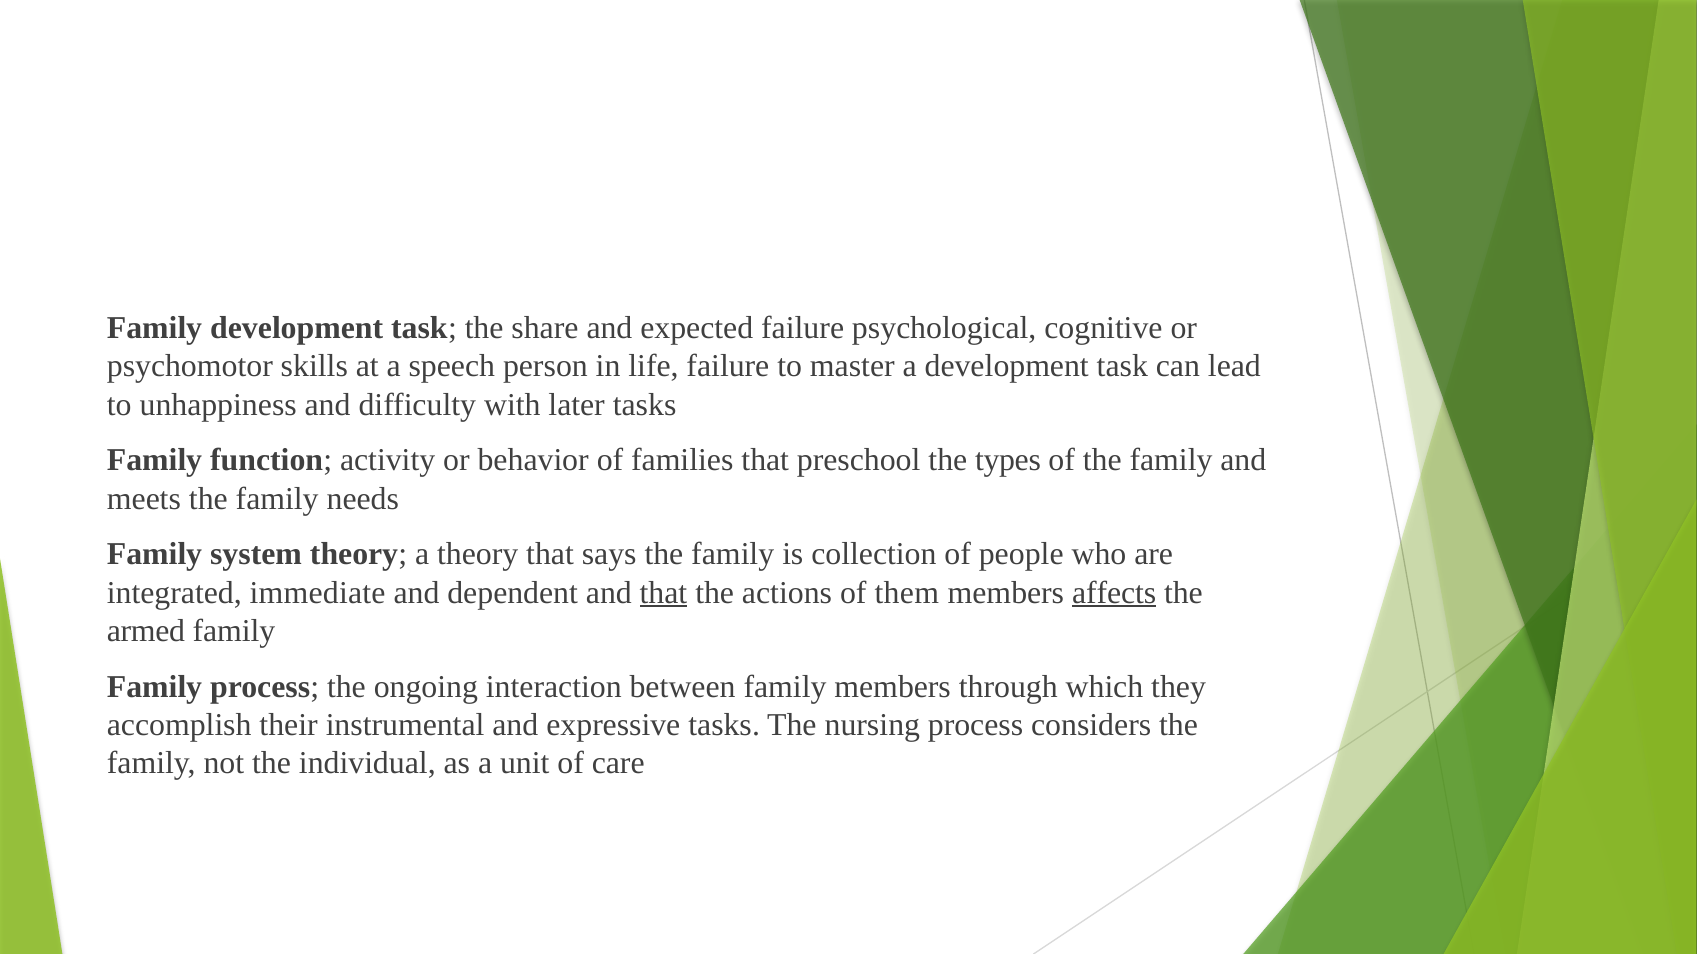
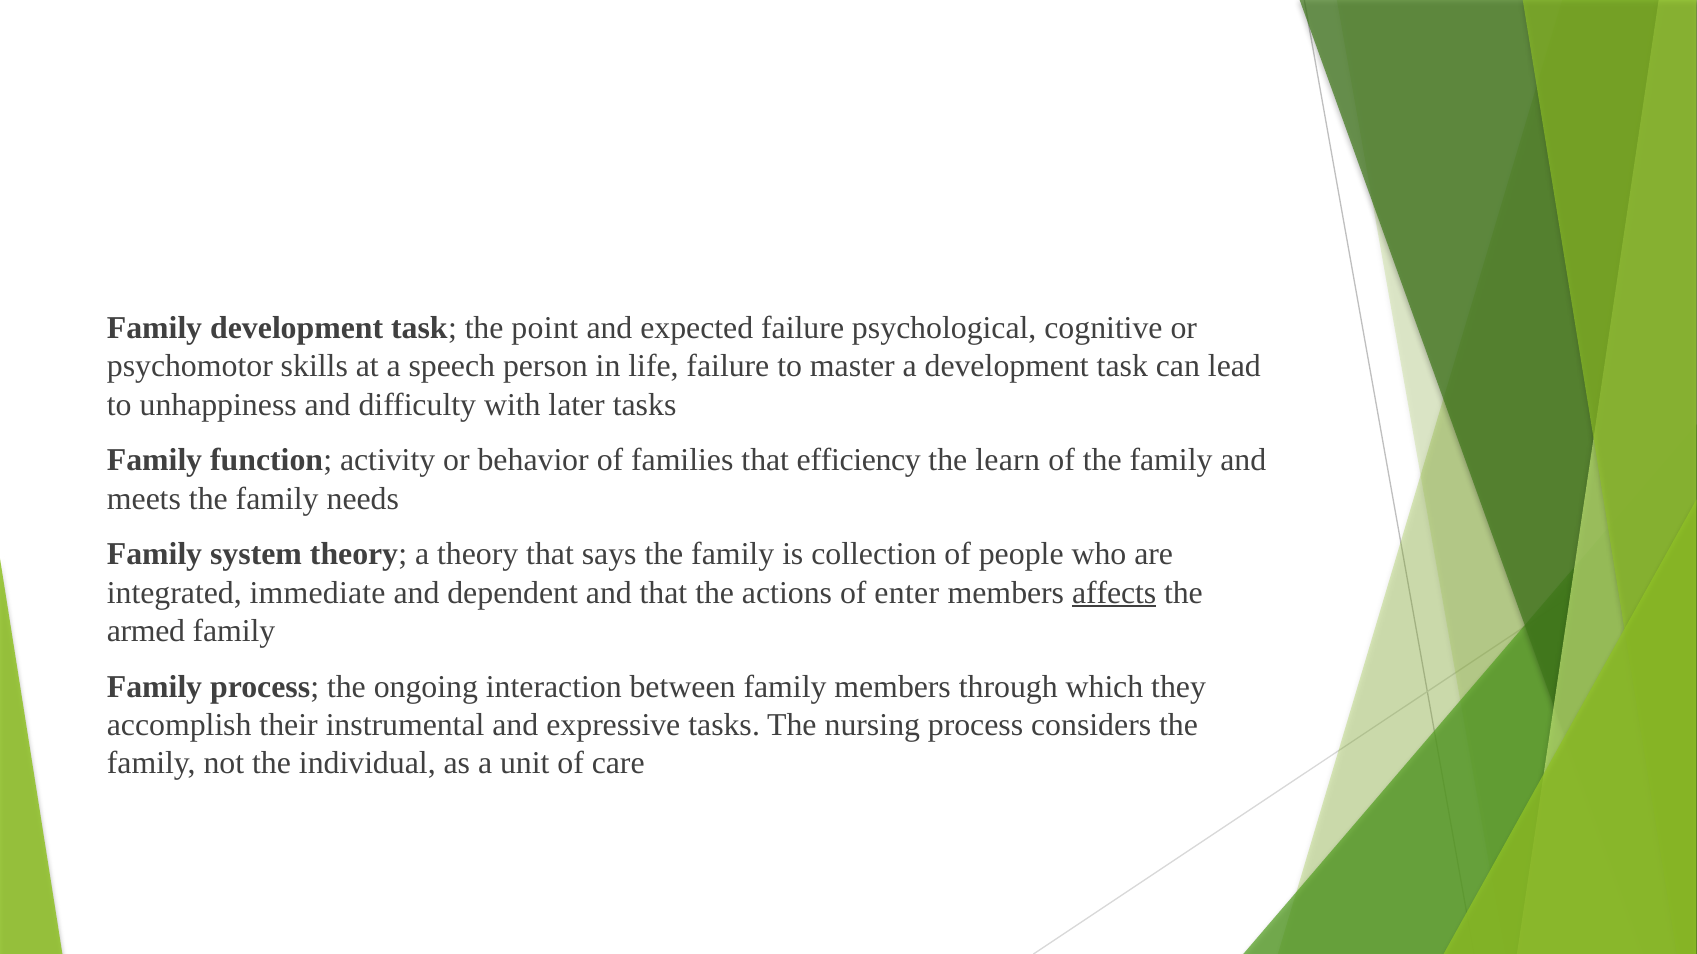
share: share -> point
preschool: preschool -> efficiency
types: types -> learn
that at (663, 593) underline: present -> none
them: them -> enter
